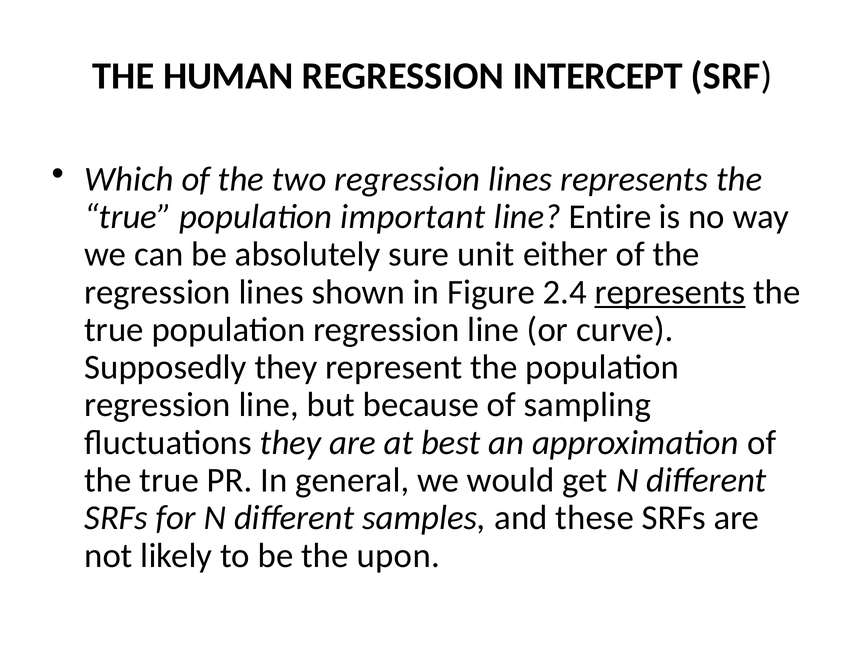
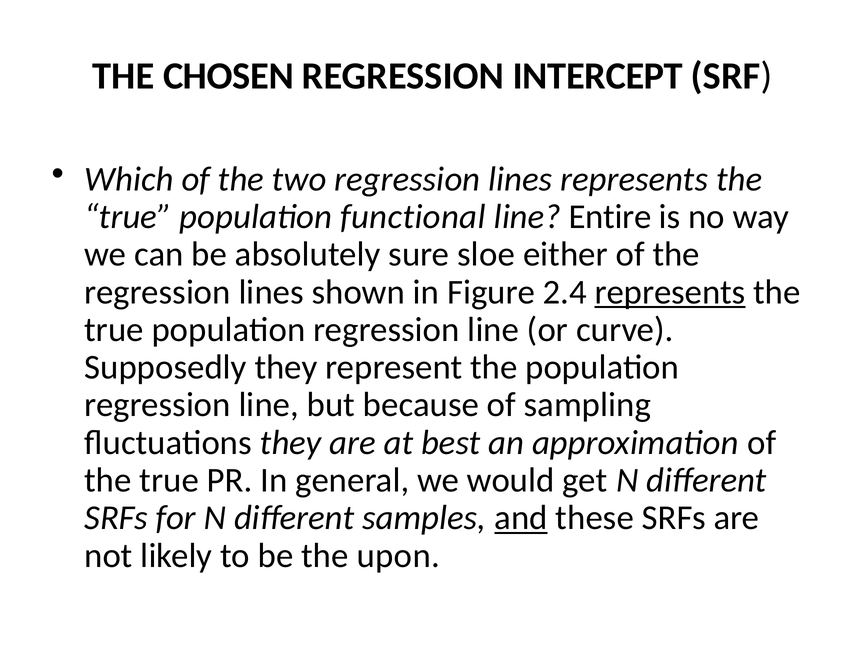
HUMAN: HUMAN -> CHOSEN
important: important -> functional
unit: unit -> sloe
and underline: none -> present
